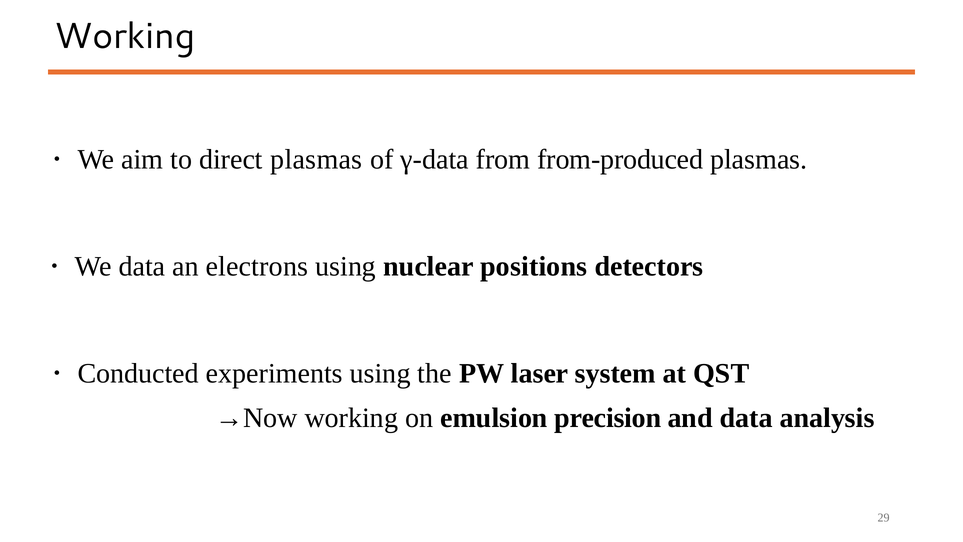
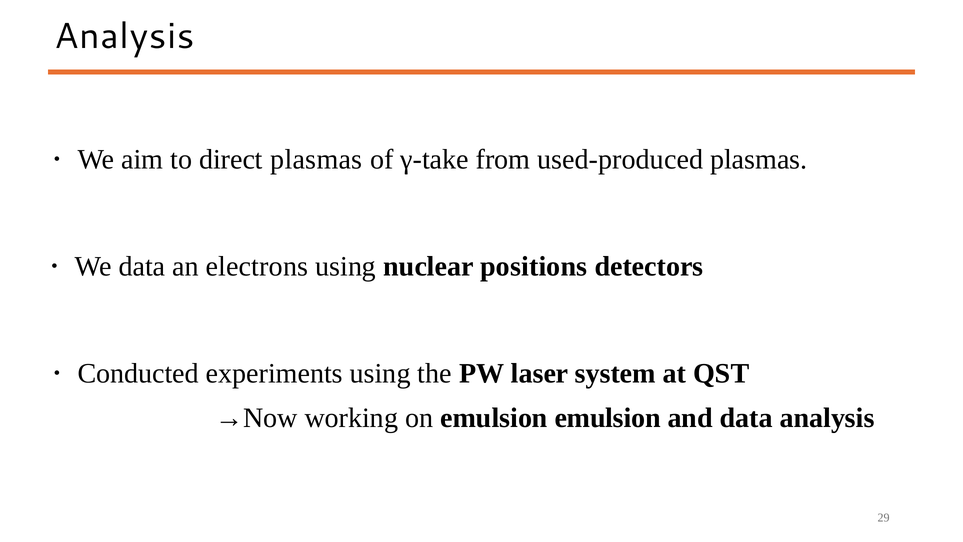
Working at (125, 36): Working -> Analysis
γ-data: γ-data -> γ-take
from-produced: from-produced -> used-produced
emulsion precision: precision -> emulsion
